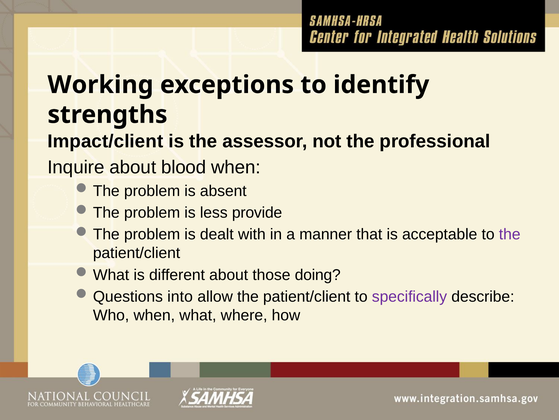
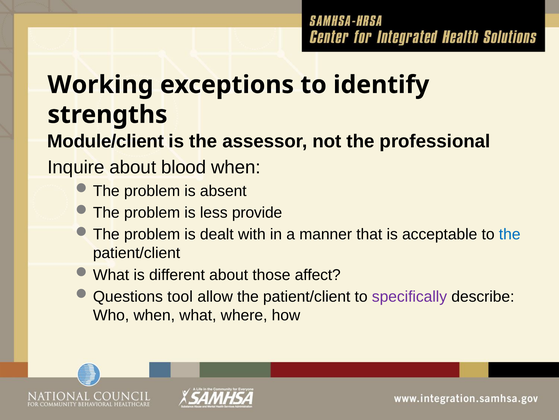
Impact/client: Impact/client -> Module/client
the at (510, 234) colour: purple -> blue
doing: doing -> affect
into: into -> tool
